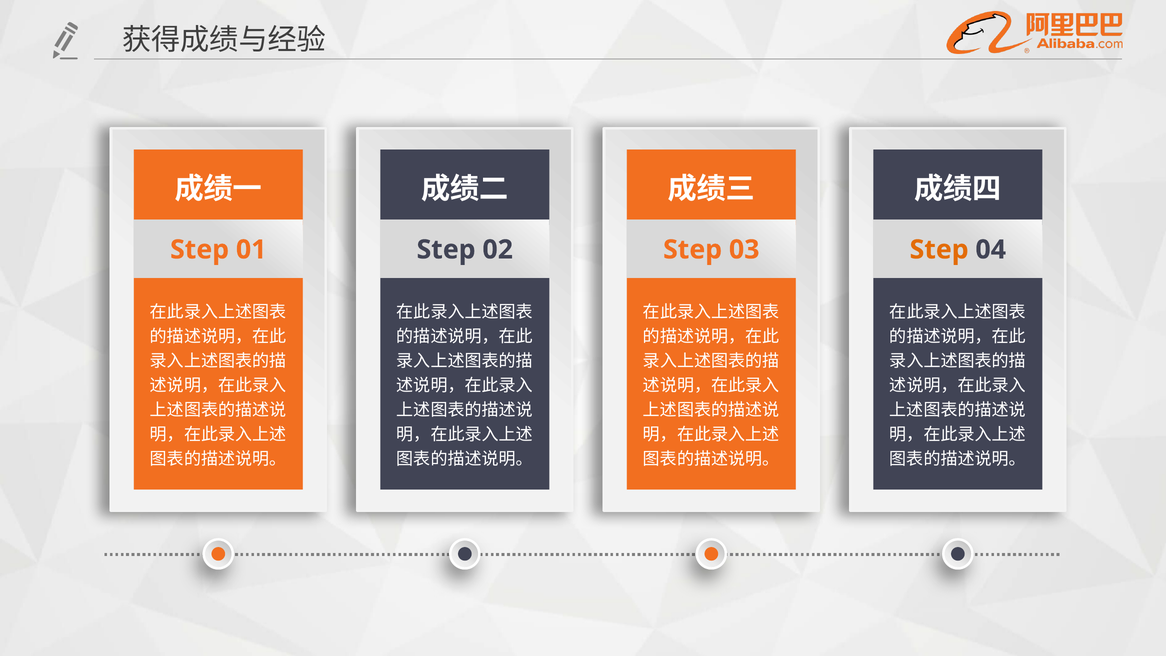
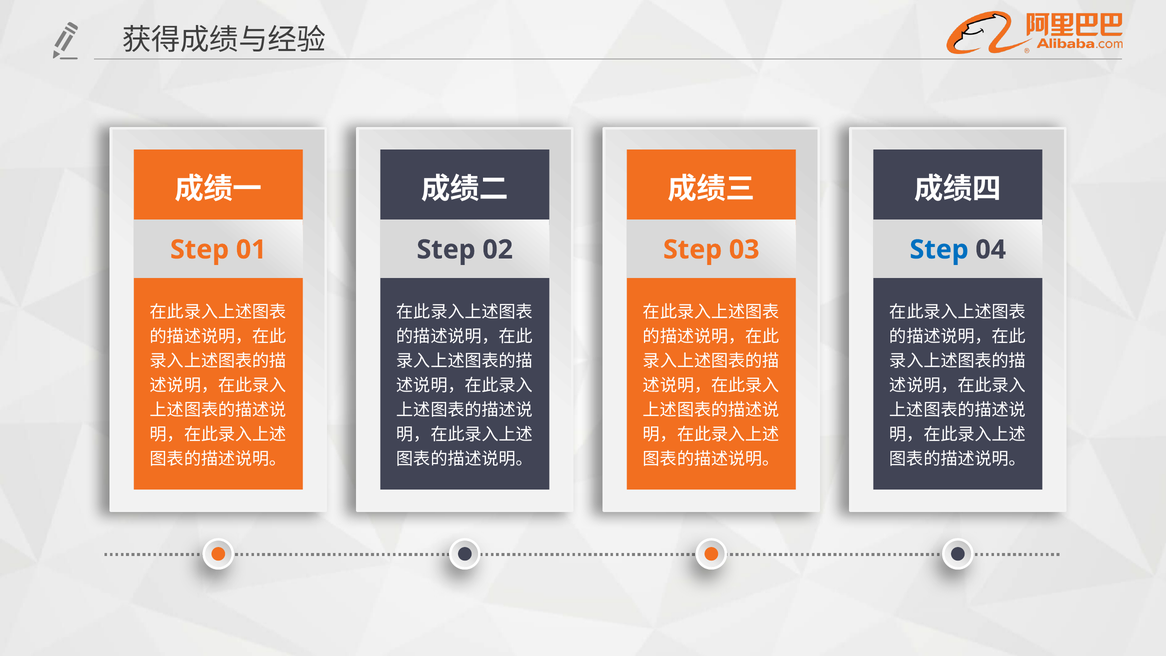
Step at (939, 250) colour: orange -> blue
